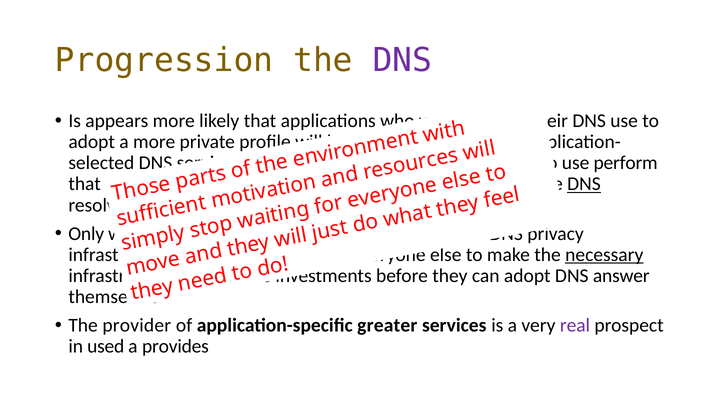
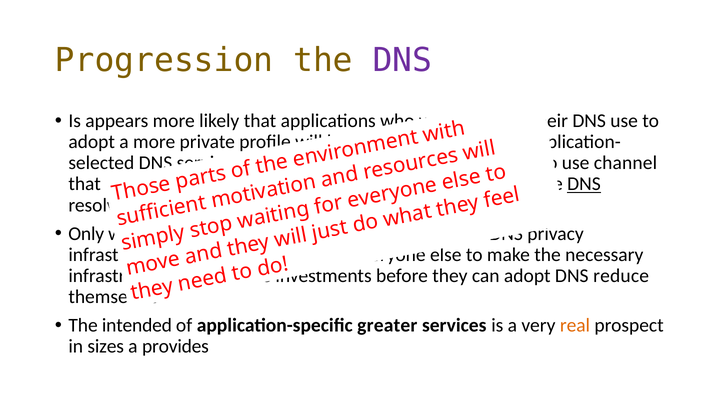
perform: perform -> channel
necessary underline: present -> none
answer: answer -> reduce
provider: provider -> intended
real colour: purple -> orange
used: used -> sizes
